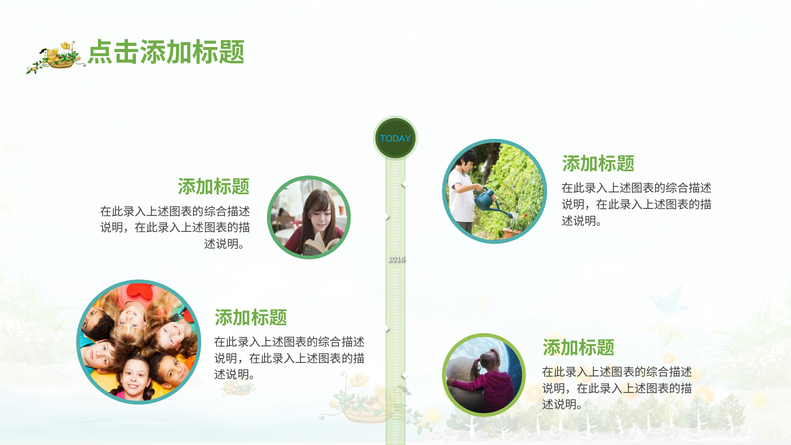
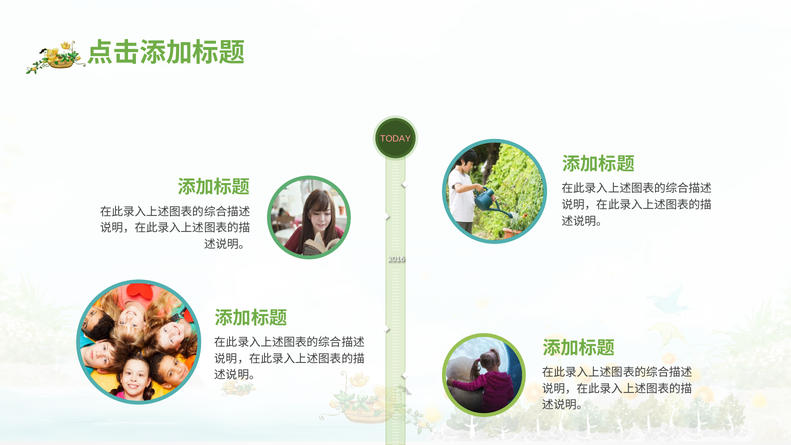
TODAY colour: light blue -> pink
